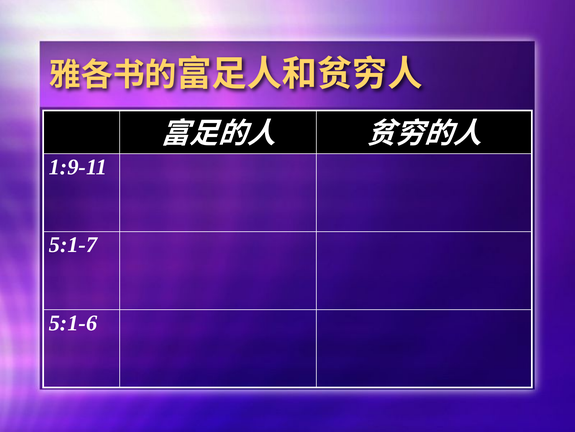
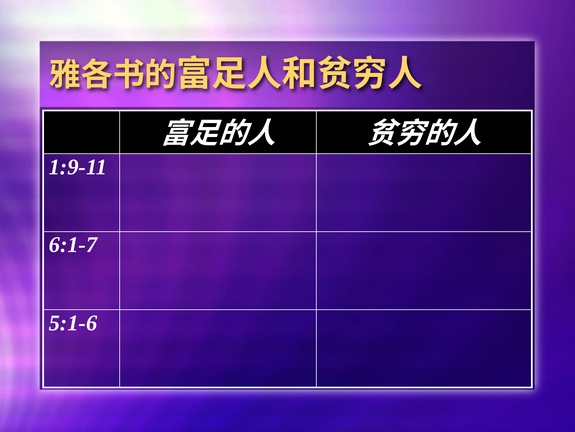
5:1-7: 5:1-7 -> 6:1-7
